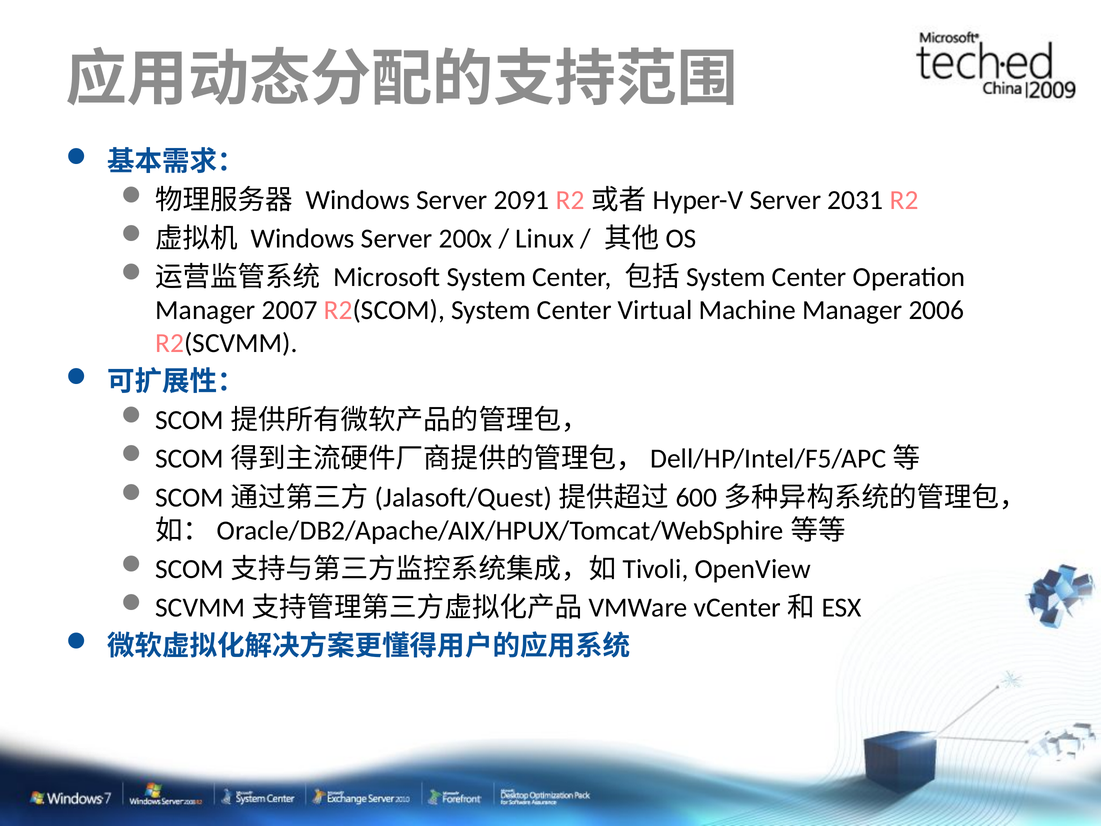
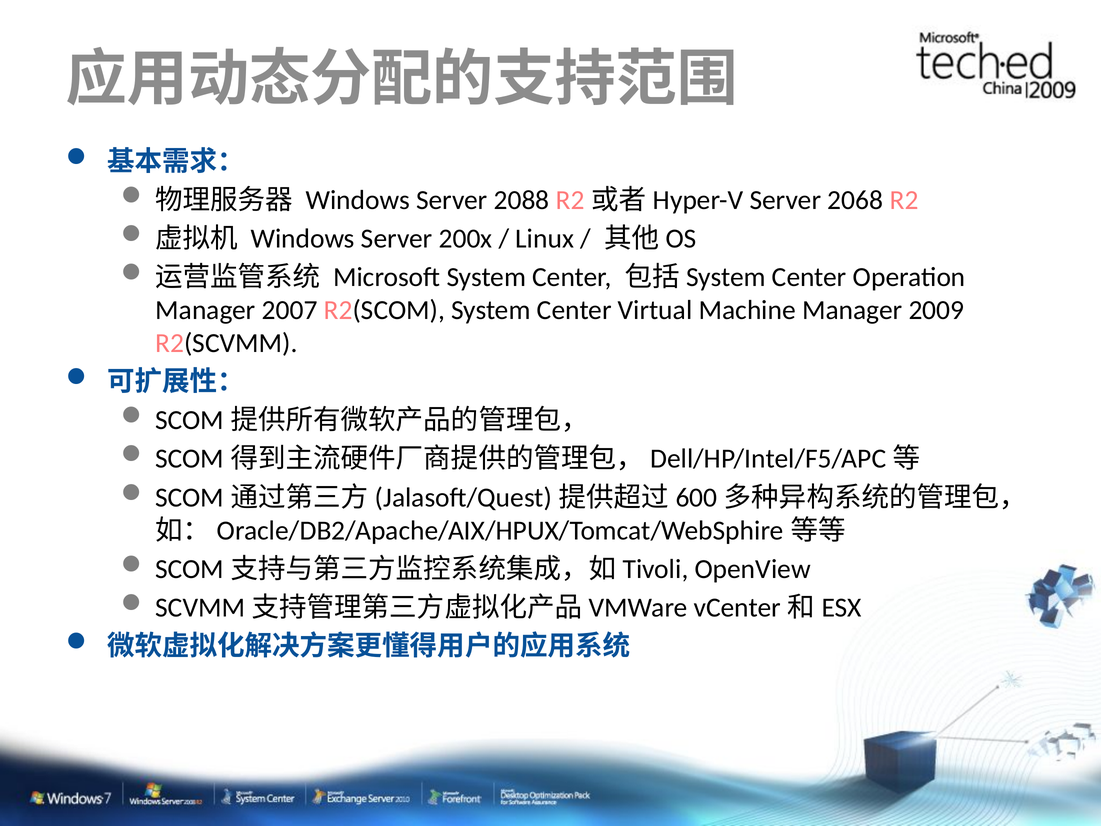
2091: 2091 -> 2088
2031: 2031 -> 2068
2006: 2006 -> 2009
